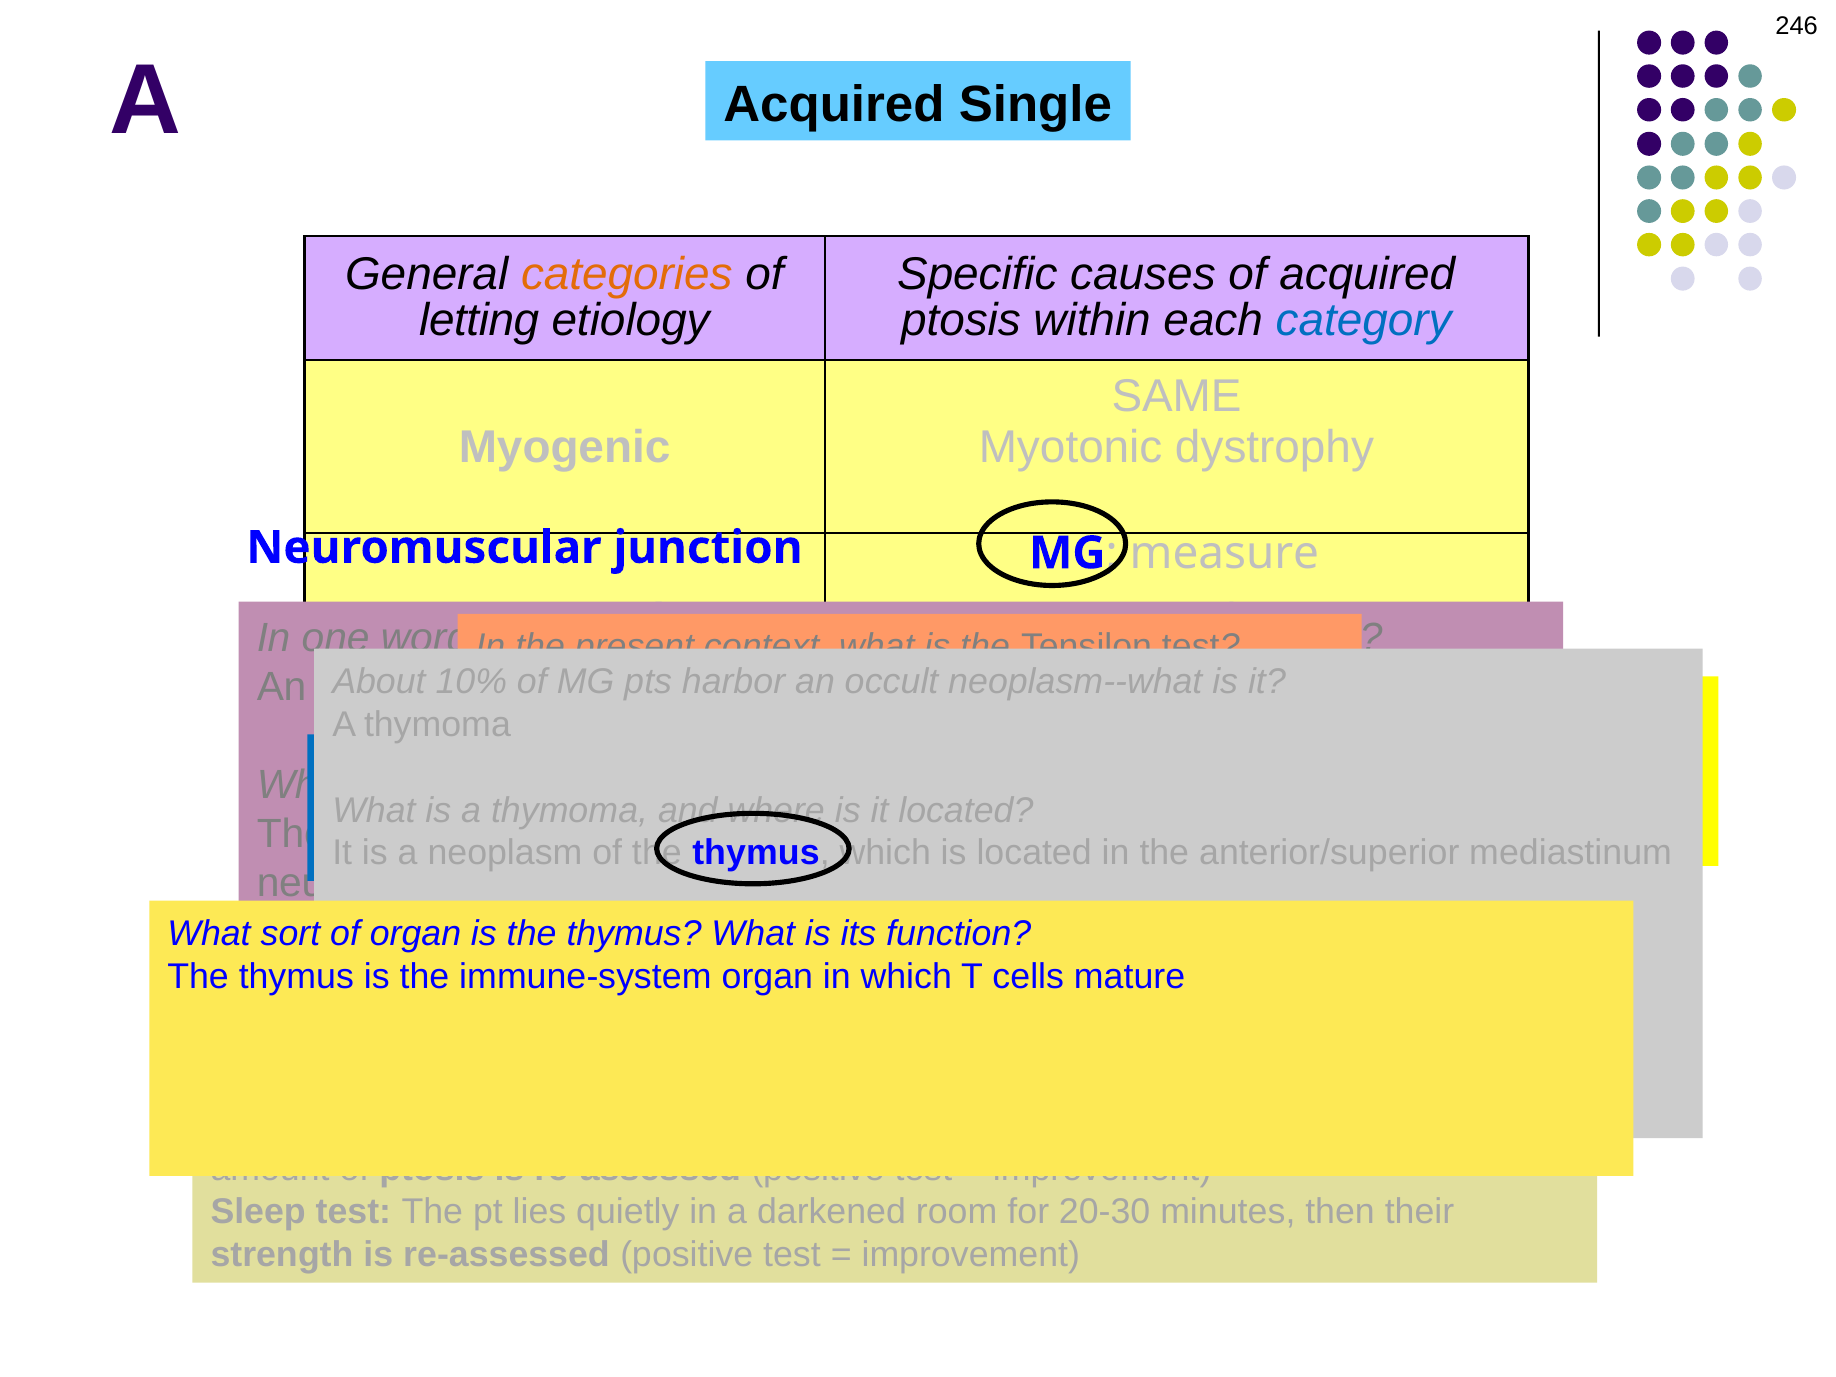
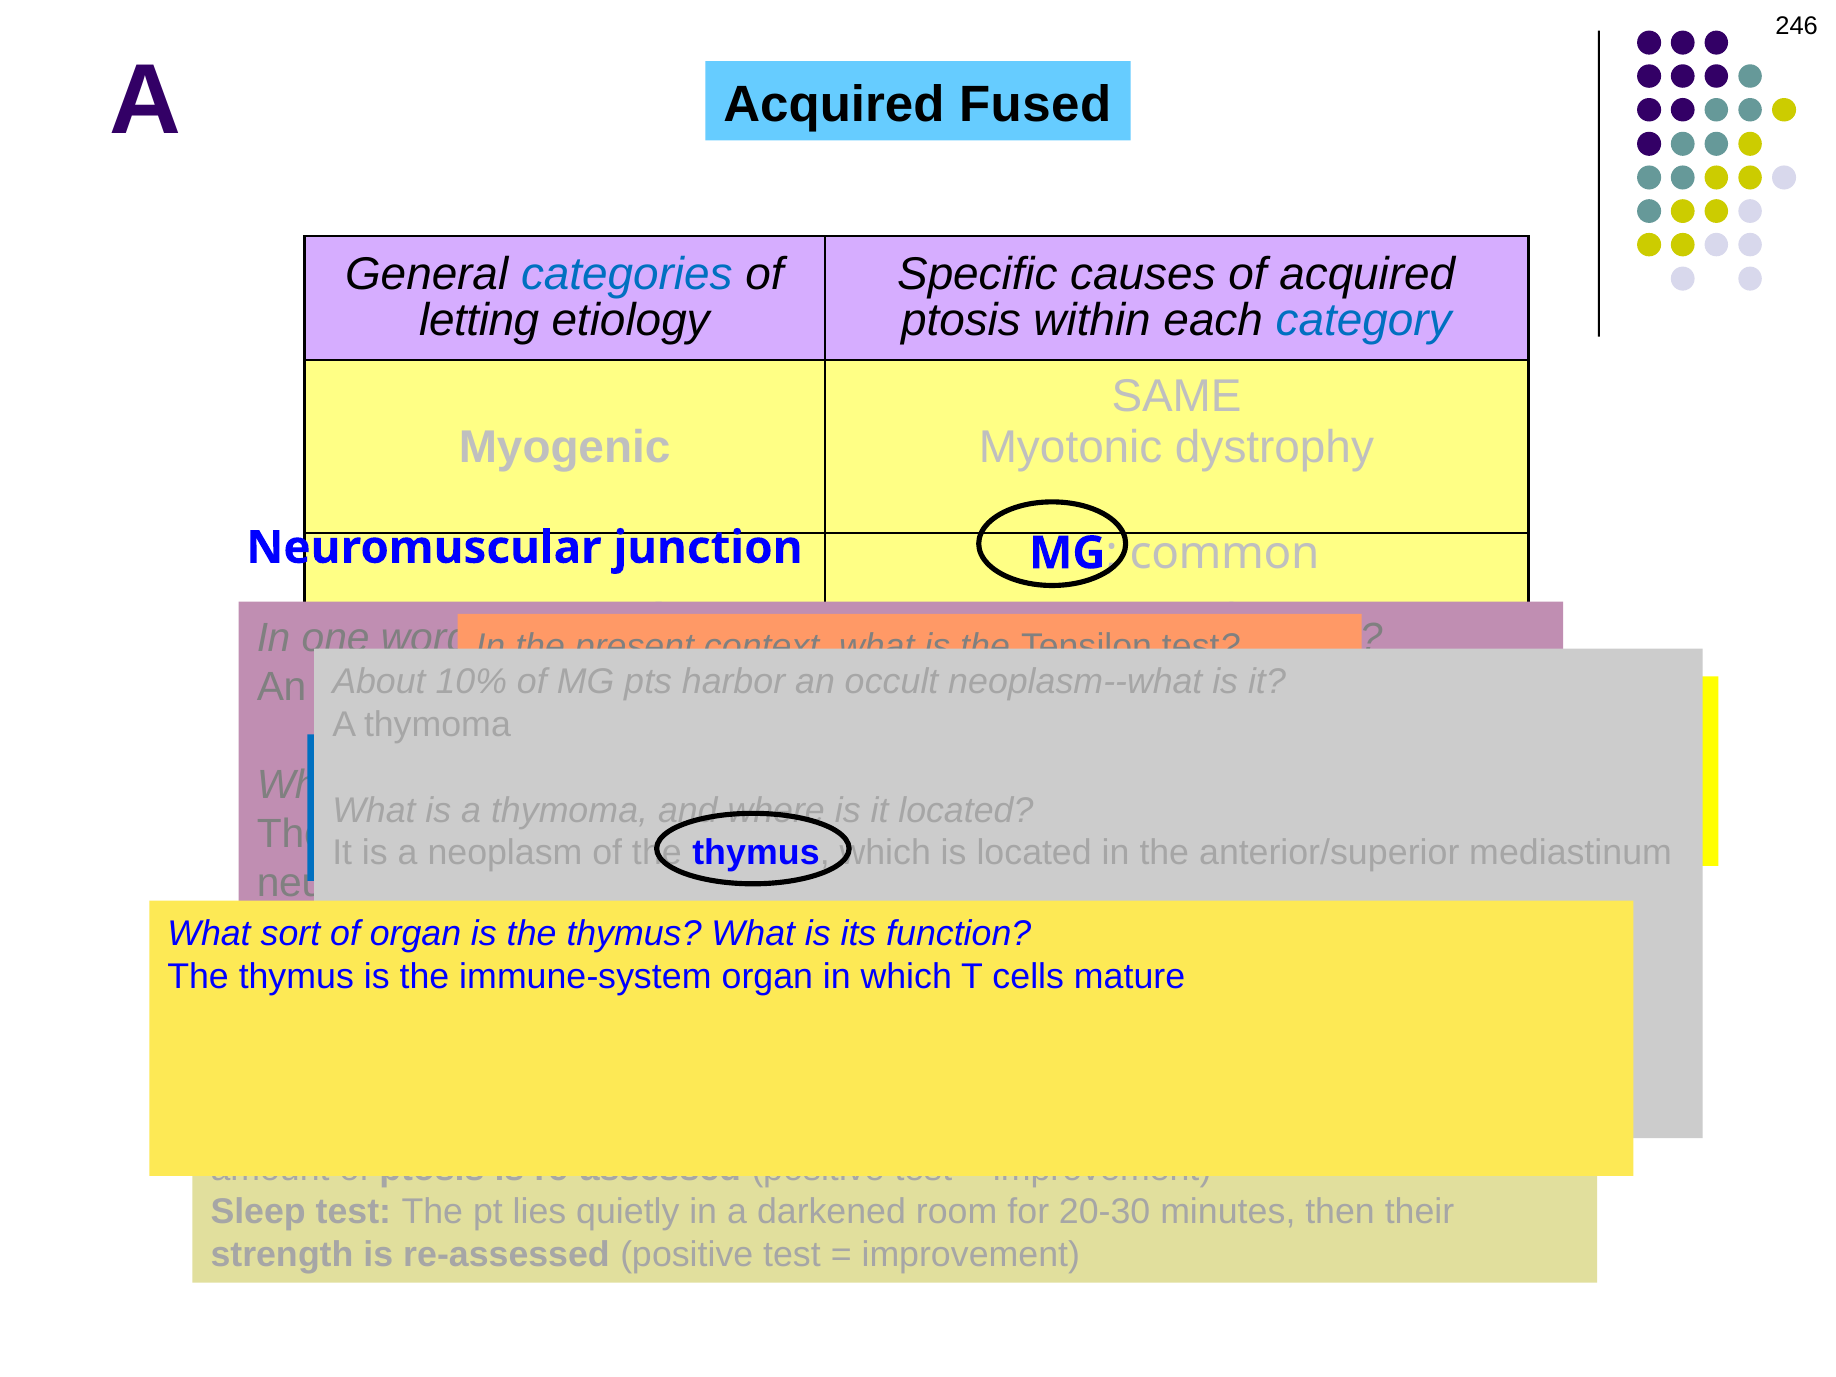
Single: Single -> Fused
categories colour: orange -> blue
measure: measure -> common
